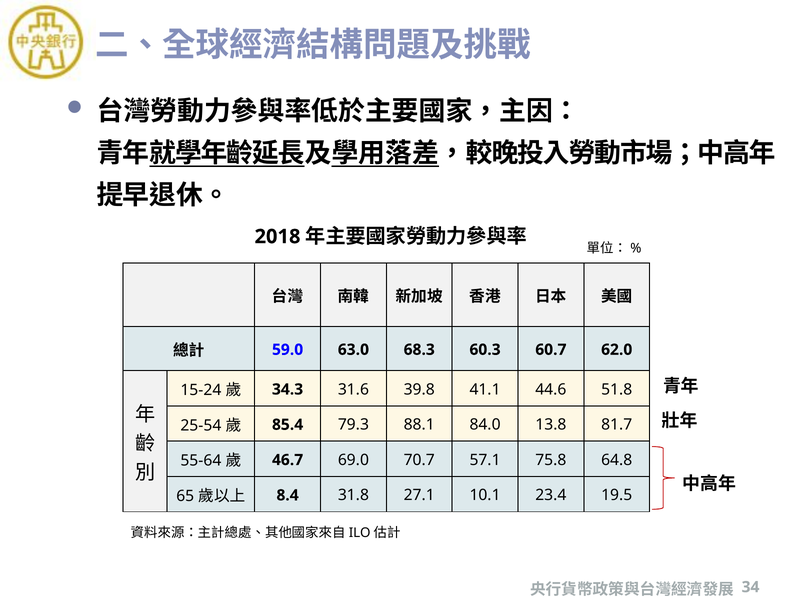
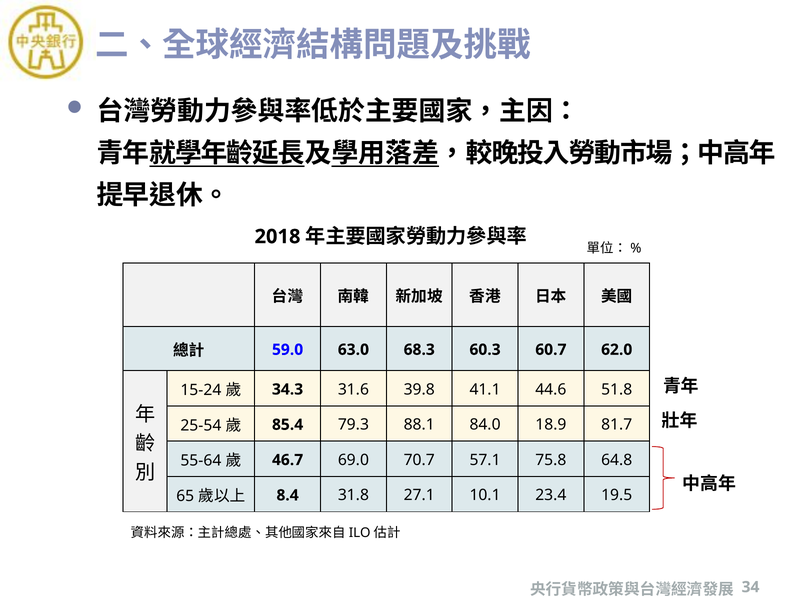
13.8: 13.8 -> 18.9
